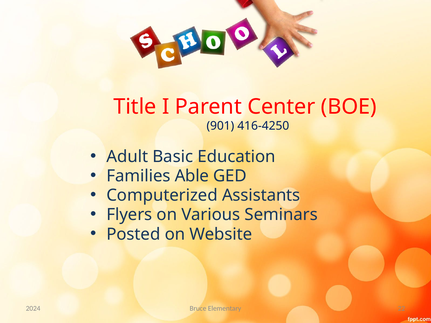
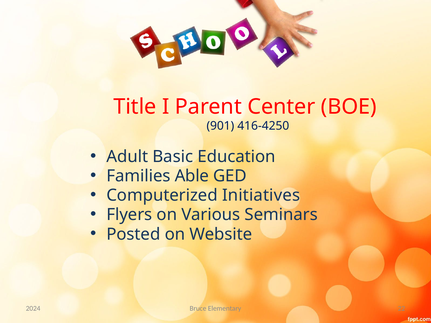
Assistants: Assistants -> Initiatives
